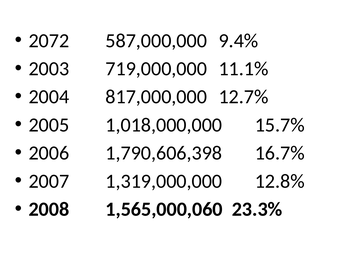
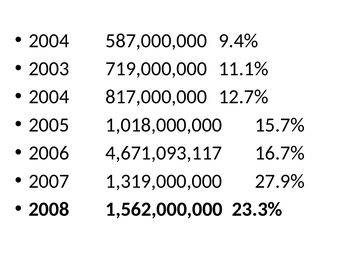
2072 at (49, 41): 2072 -> 2004
1,790,606,398: 1,790,606,398 -> 4,671,093,117
12.8%: 12.8% -> 27.9%
1,565,000,060: 1,565,000,060 -> 1,562,000,000
